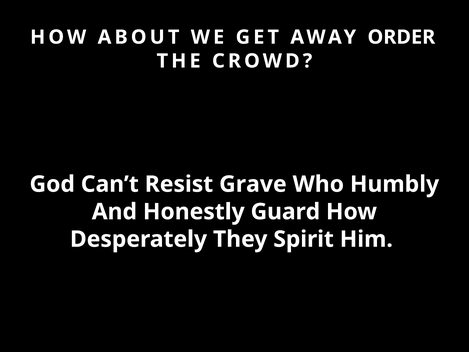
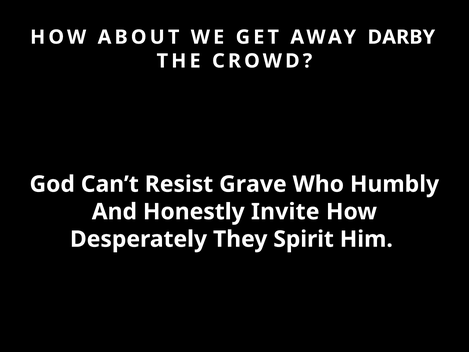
ORDER: ORDER -> DARBY
Guard: Guard -> Invite
